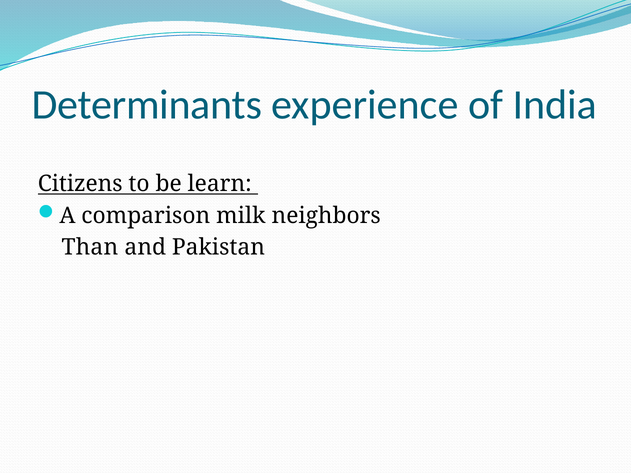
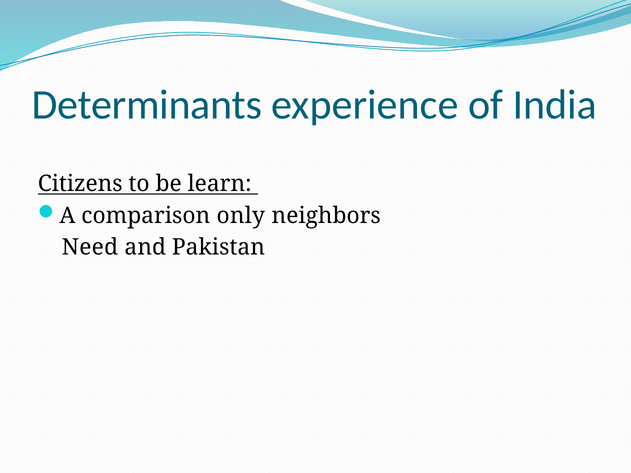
milk: milk -> only
Than: Than -> Need
